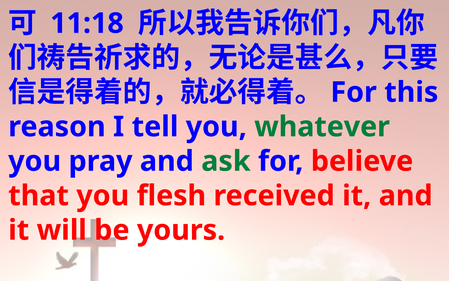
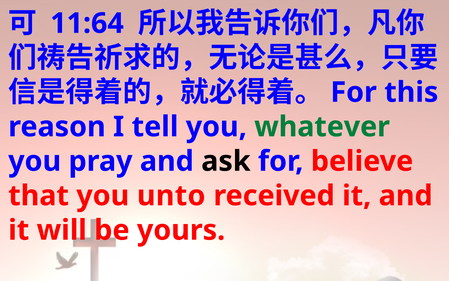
11:18: 11:18 -> 11:64
ask colour: green -> black
flesh: flesh -> unto
